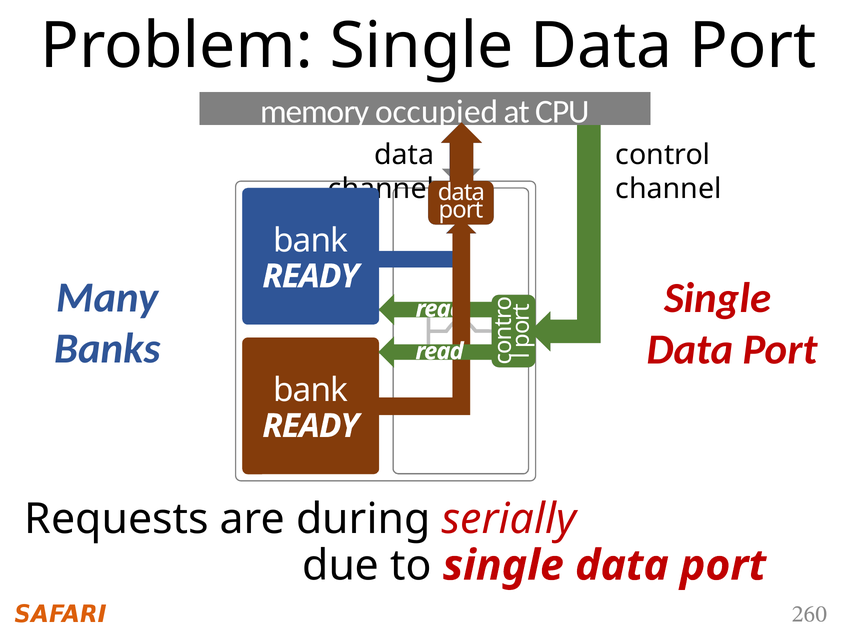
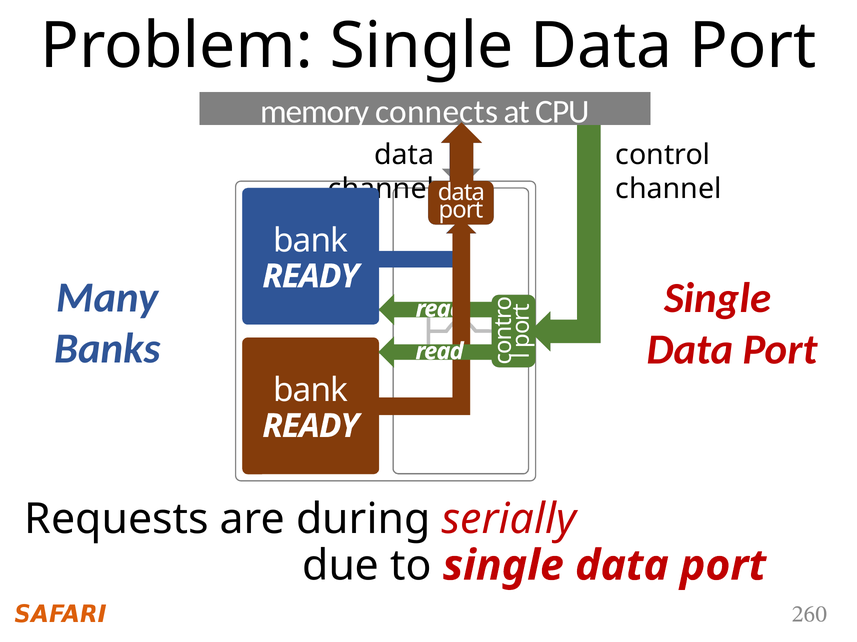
occupied: occupied -> connects
